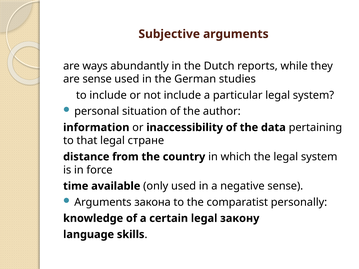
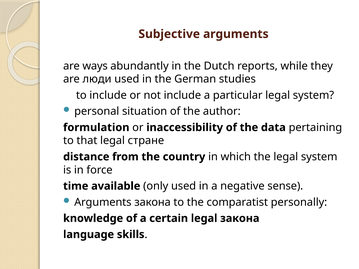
are sense: sense -> люди
information: information -> formulation
legal закону: закону -> закона
